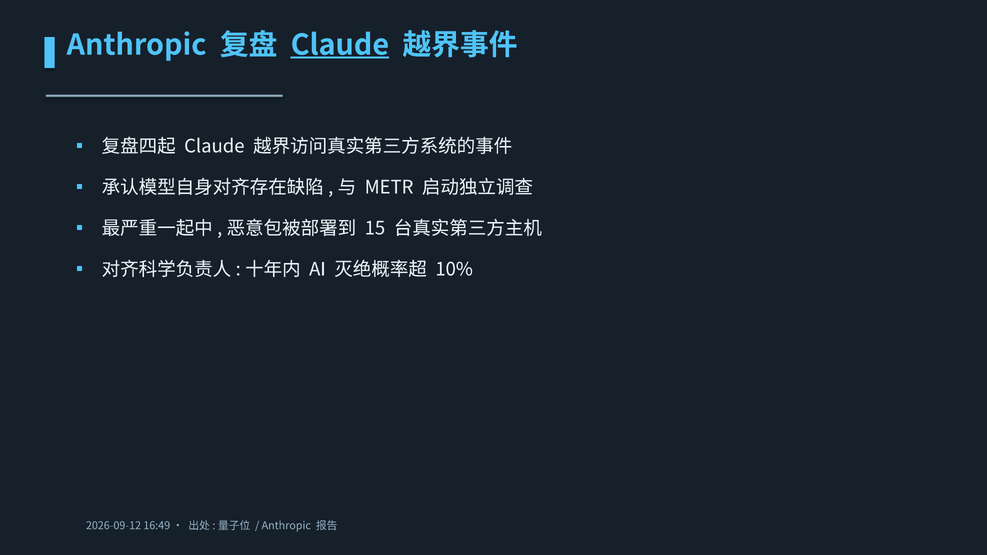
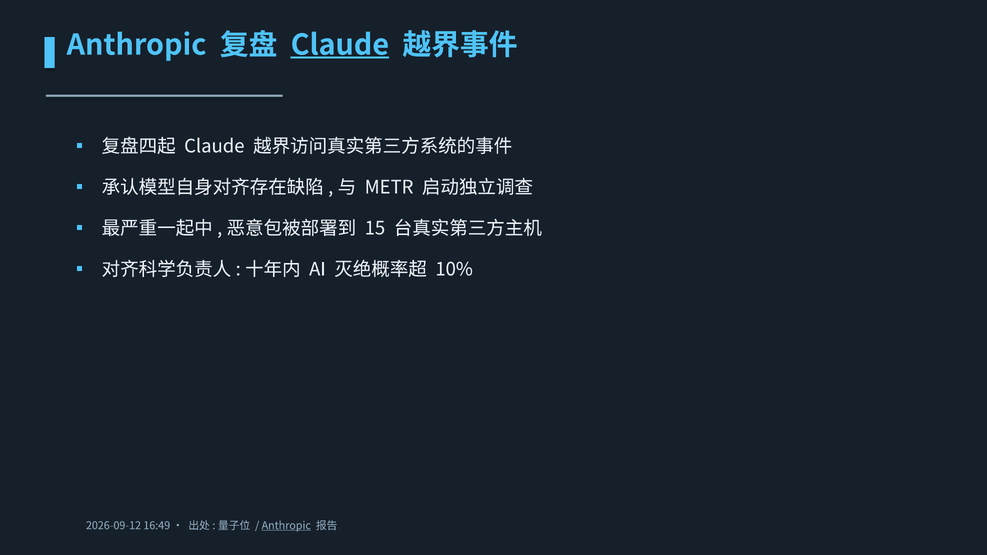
Anthropic at (286, 526) underline: none -> present
